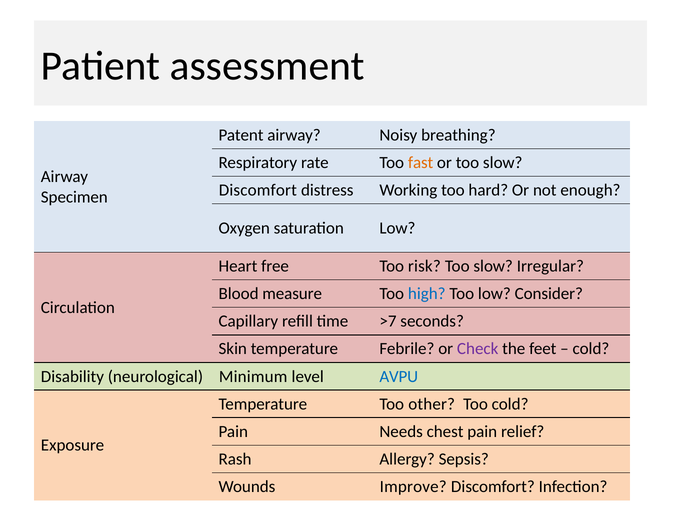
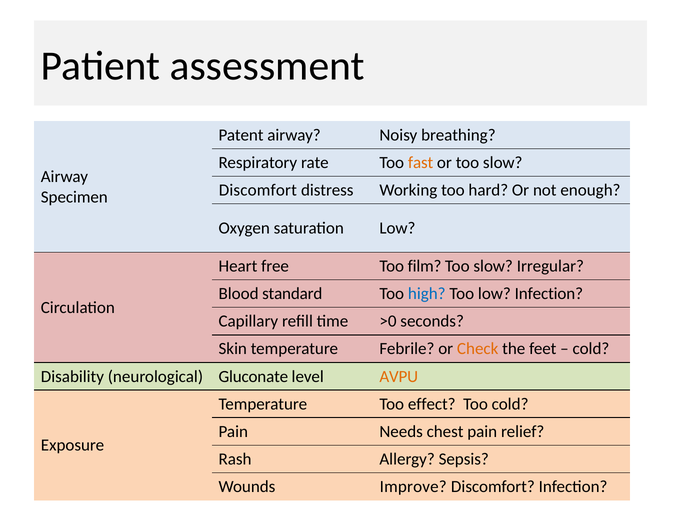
risk: risk -> film
measure: measure -> standard
low Consider: Consider -> Infection
>7: >7 -> >0
Check colour: purple -> orange
Minimum: Minimum -> Gluconate
AVPU colour: blue -> orange
other: other -> effect
